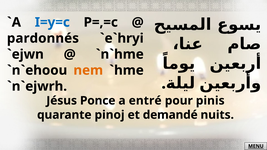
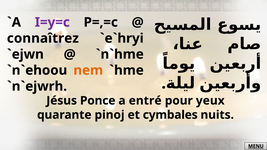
I=y=c colour: blue -> purple
pardonnés: pardonnés -> connaîtrez
pinis: pinis -> yeux
demandé: demandé -> cymbales
